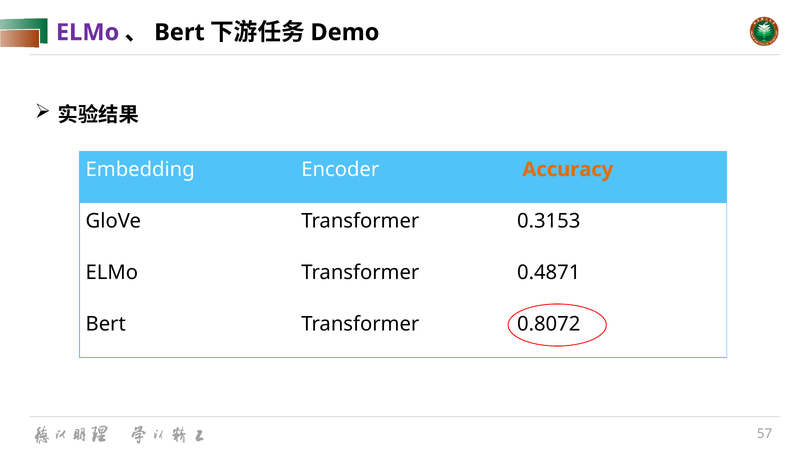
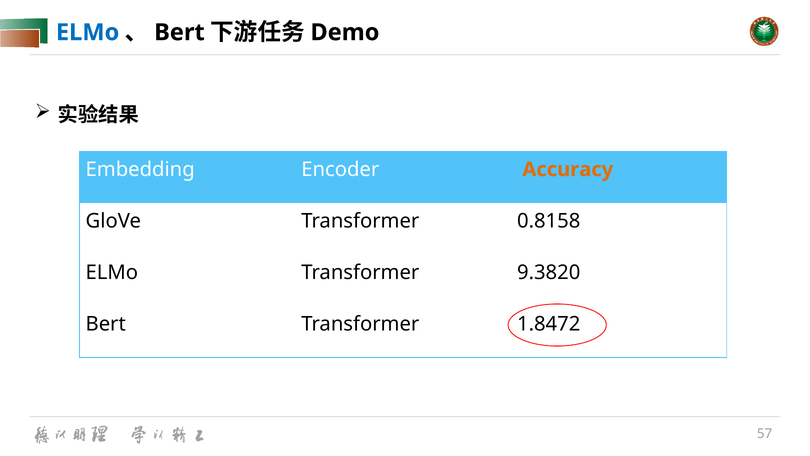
ELMo at (88, 32) colour: purple -> blue
0.3153: 0.3153 -> 0.8158
0.4871: 0.4871 -> 9.3820
0.8072: 0.8072 -> 1.8472
